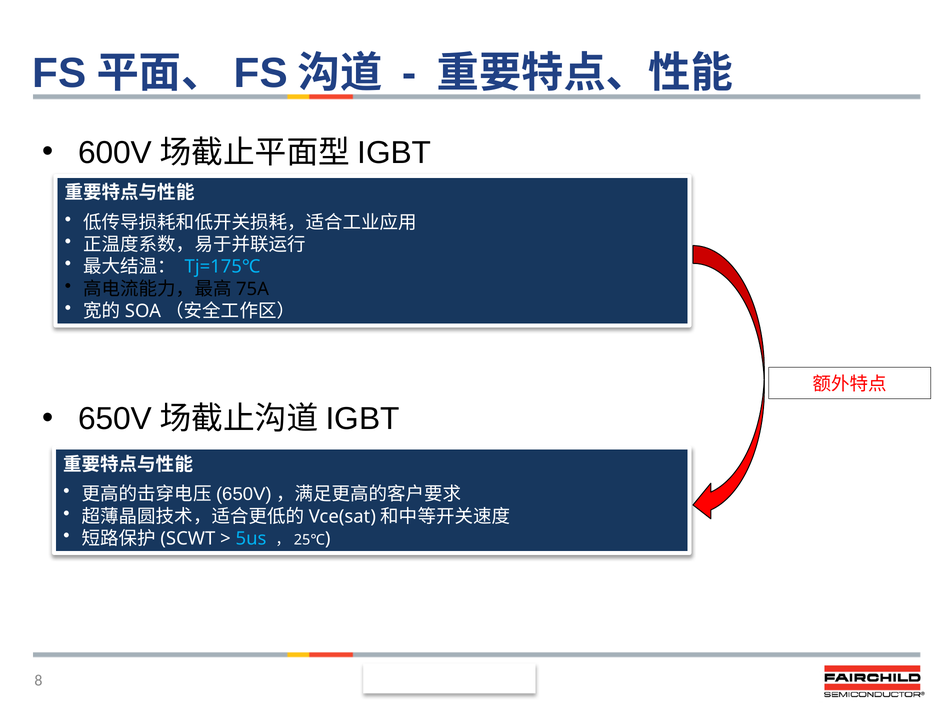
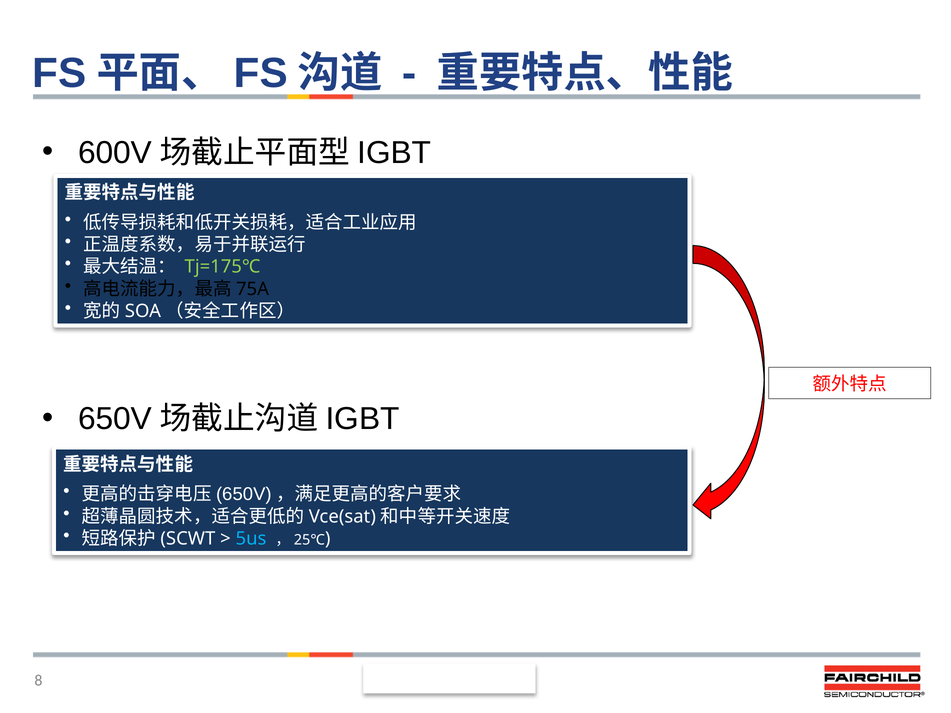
Tj=175℃ colour: light blue -> light green
